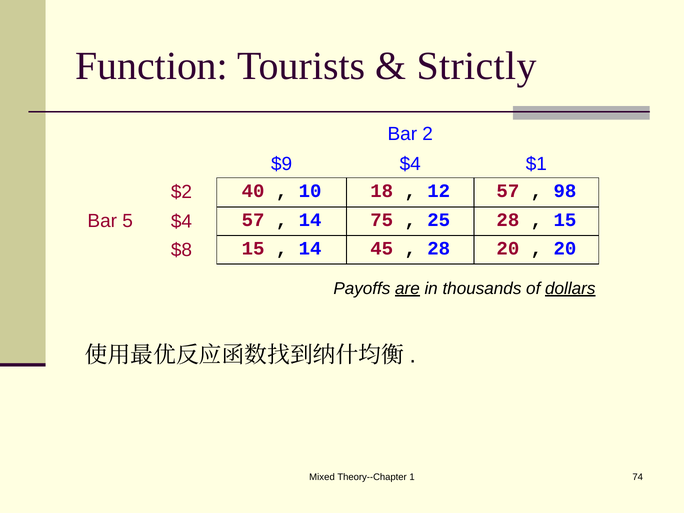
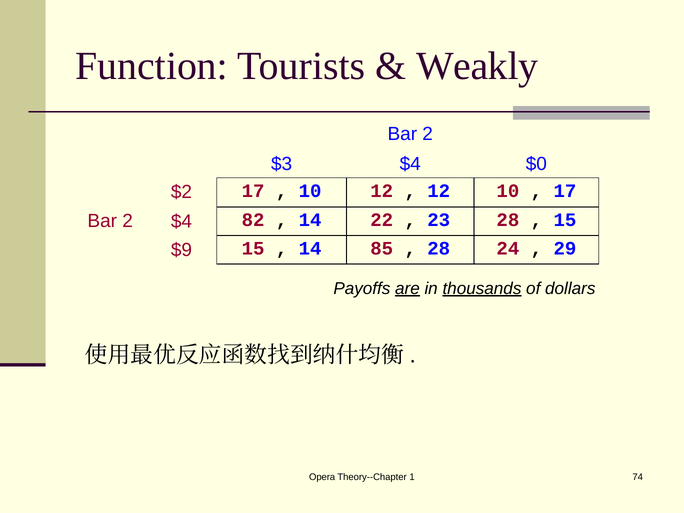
Strictly: Strictly -> Weakly
$9: $9 -> $3
$1: $1 -> $0
$2 40: 40 -> 17
10 18: 18 -> 12
12 57: 57 -> 10
98 at (565, 191): 98 -> 17
5 at (128, 221): 5 -> 2
$4 57: 57 -> 82
75: 75 -> 22
25: 25 -> 23
$8: $8 -> $9
45: 45 -> 85
28 20: 20 -> 24
20 at (565, 248): 20 -> 29
thousands underline: none -> present
dollars underline: present -> none
Mixed: Mixed -> Opera
